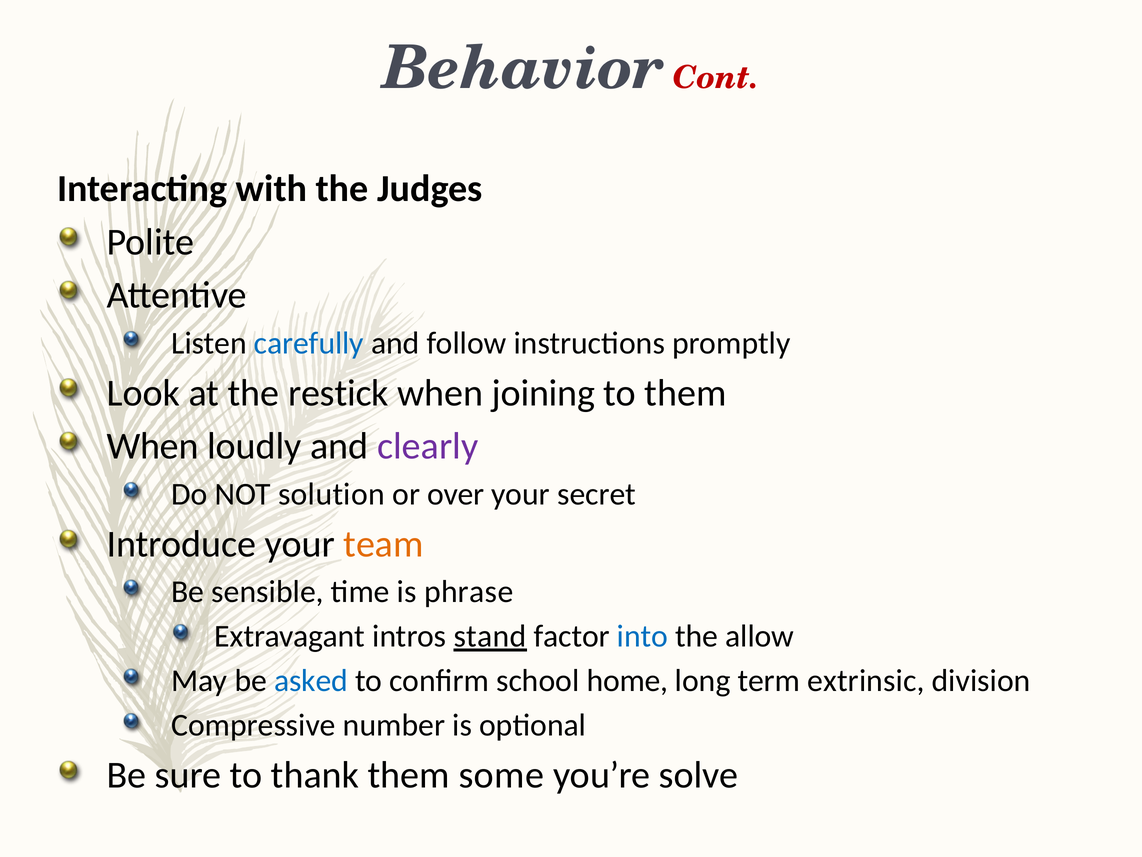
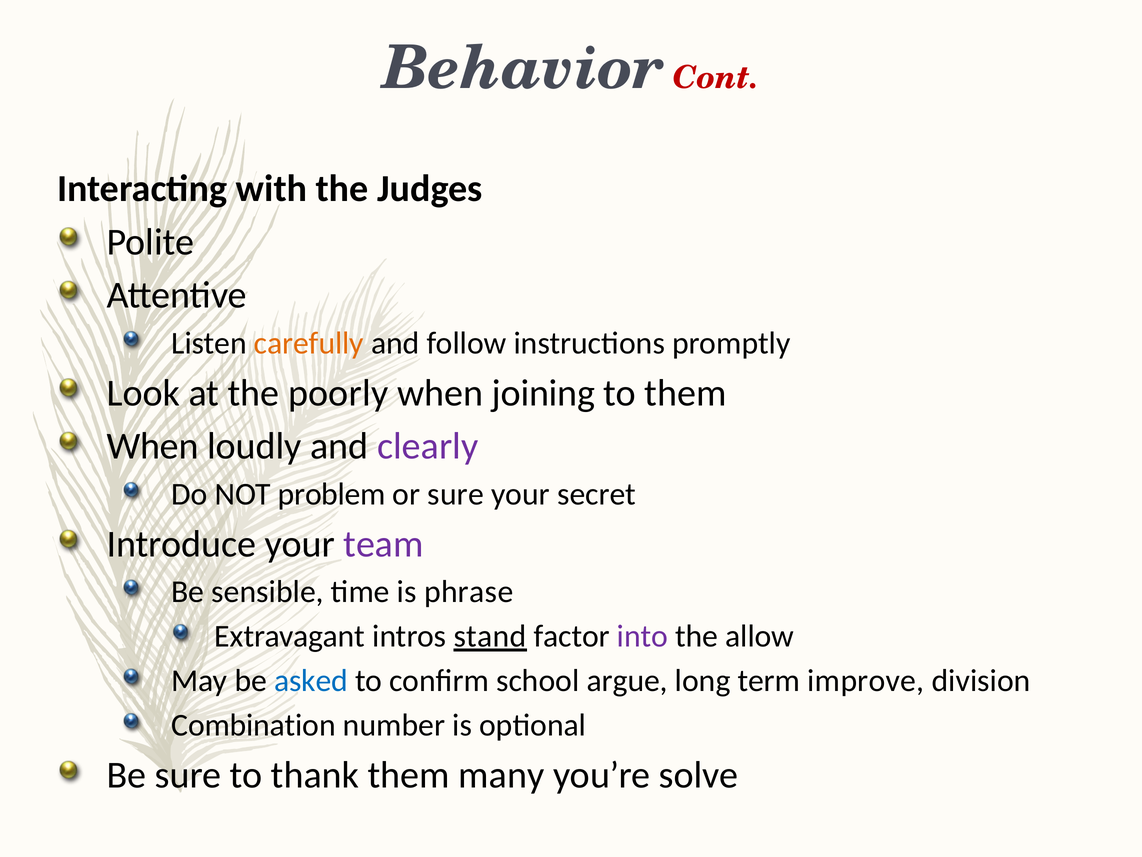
carefully colour: blue -> orange
restick: restick -> poorly
solution: solution -> problem
or over: over -> sure
team colour: orange -> purple
into colour: blue -> purple
home: home -> argue
extrinsic: extrinsic -> improve
Compressive: Compressive -> Combination
some: some -> many
